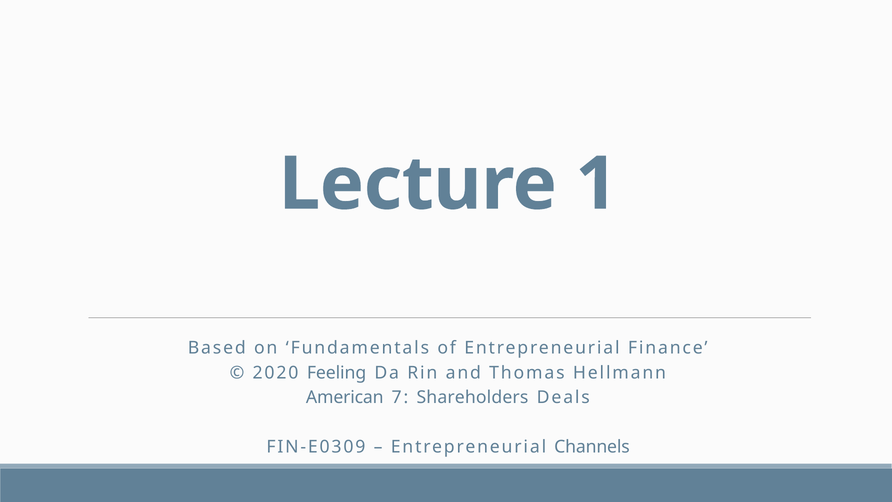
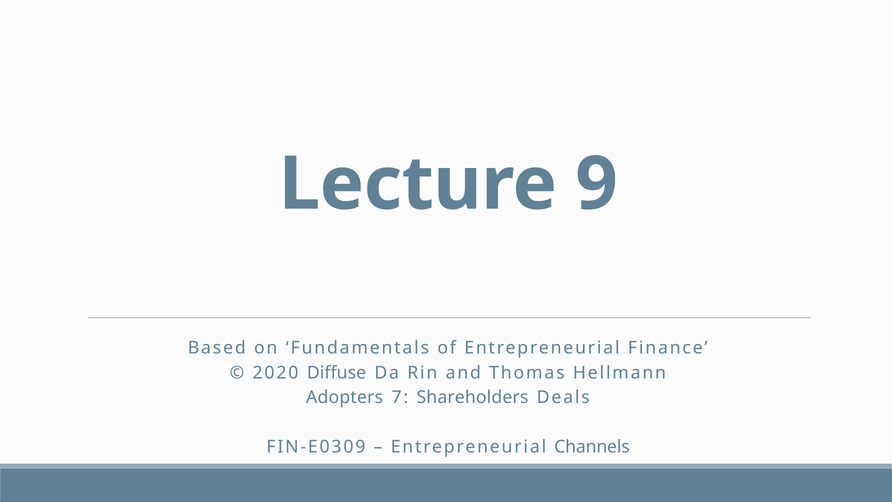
1: 1 -> 9
Feeling: Feeling -> Diffuse
American: American -> Adopters
